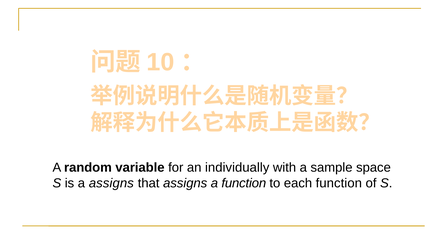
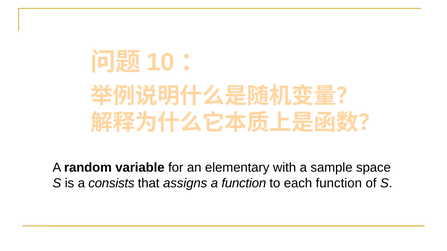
individually: individually -> elementary
a assigns: assigns -> consists
